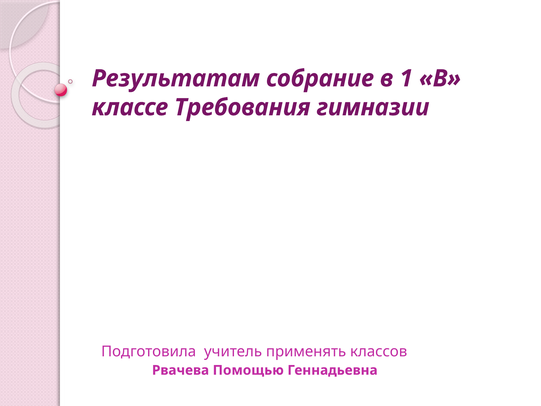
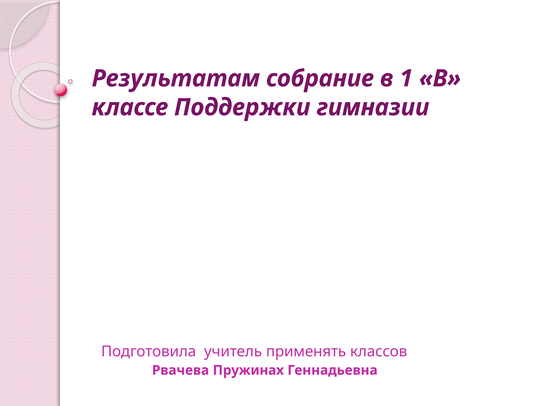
Требования: Требования -> Поддержки
Помощью: Помощью -> Пружинах
